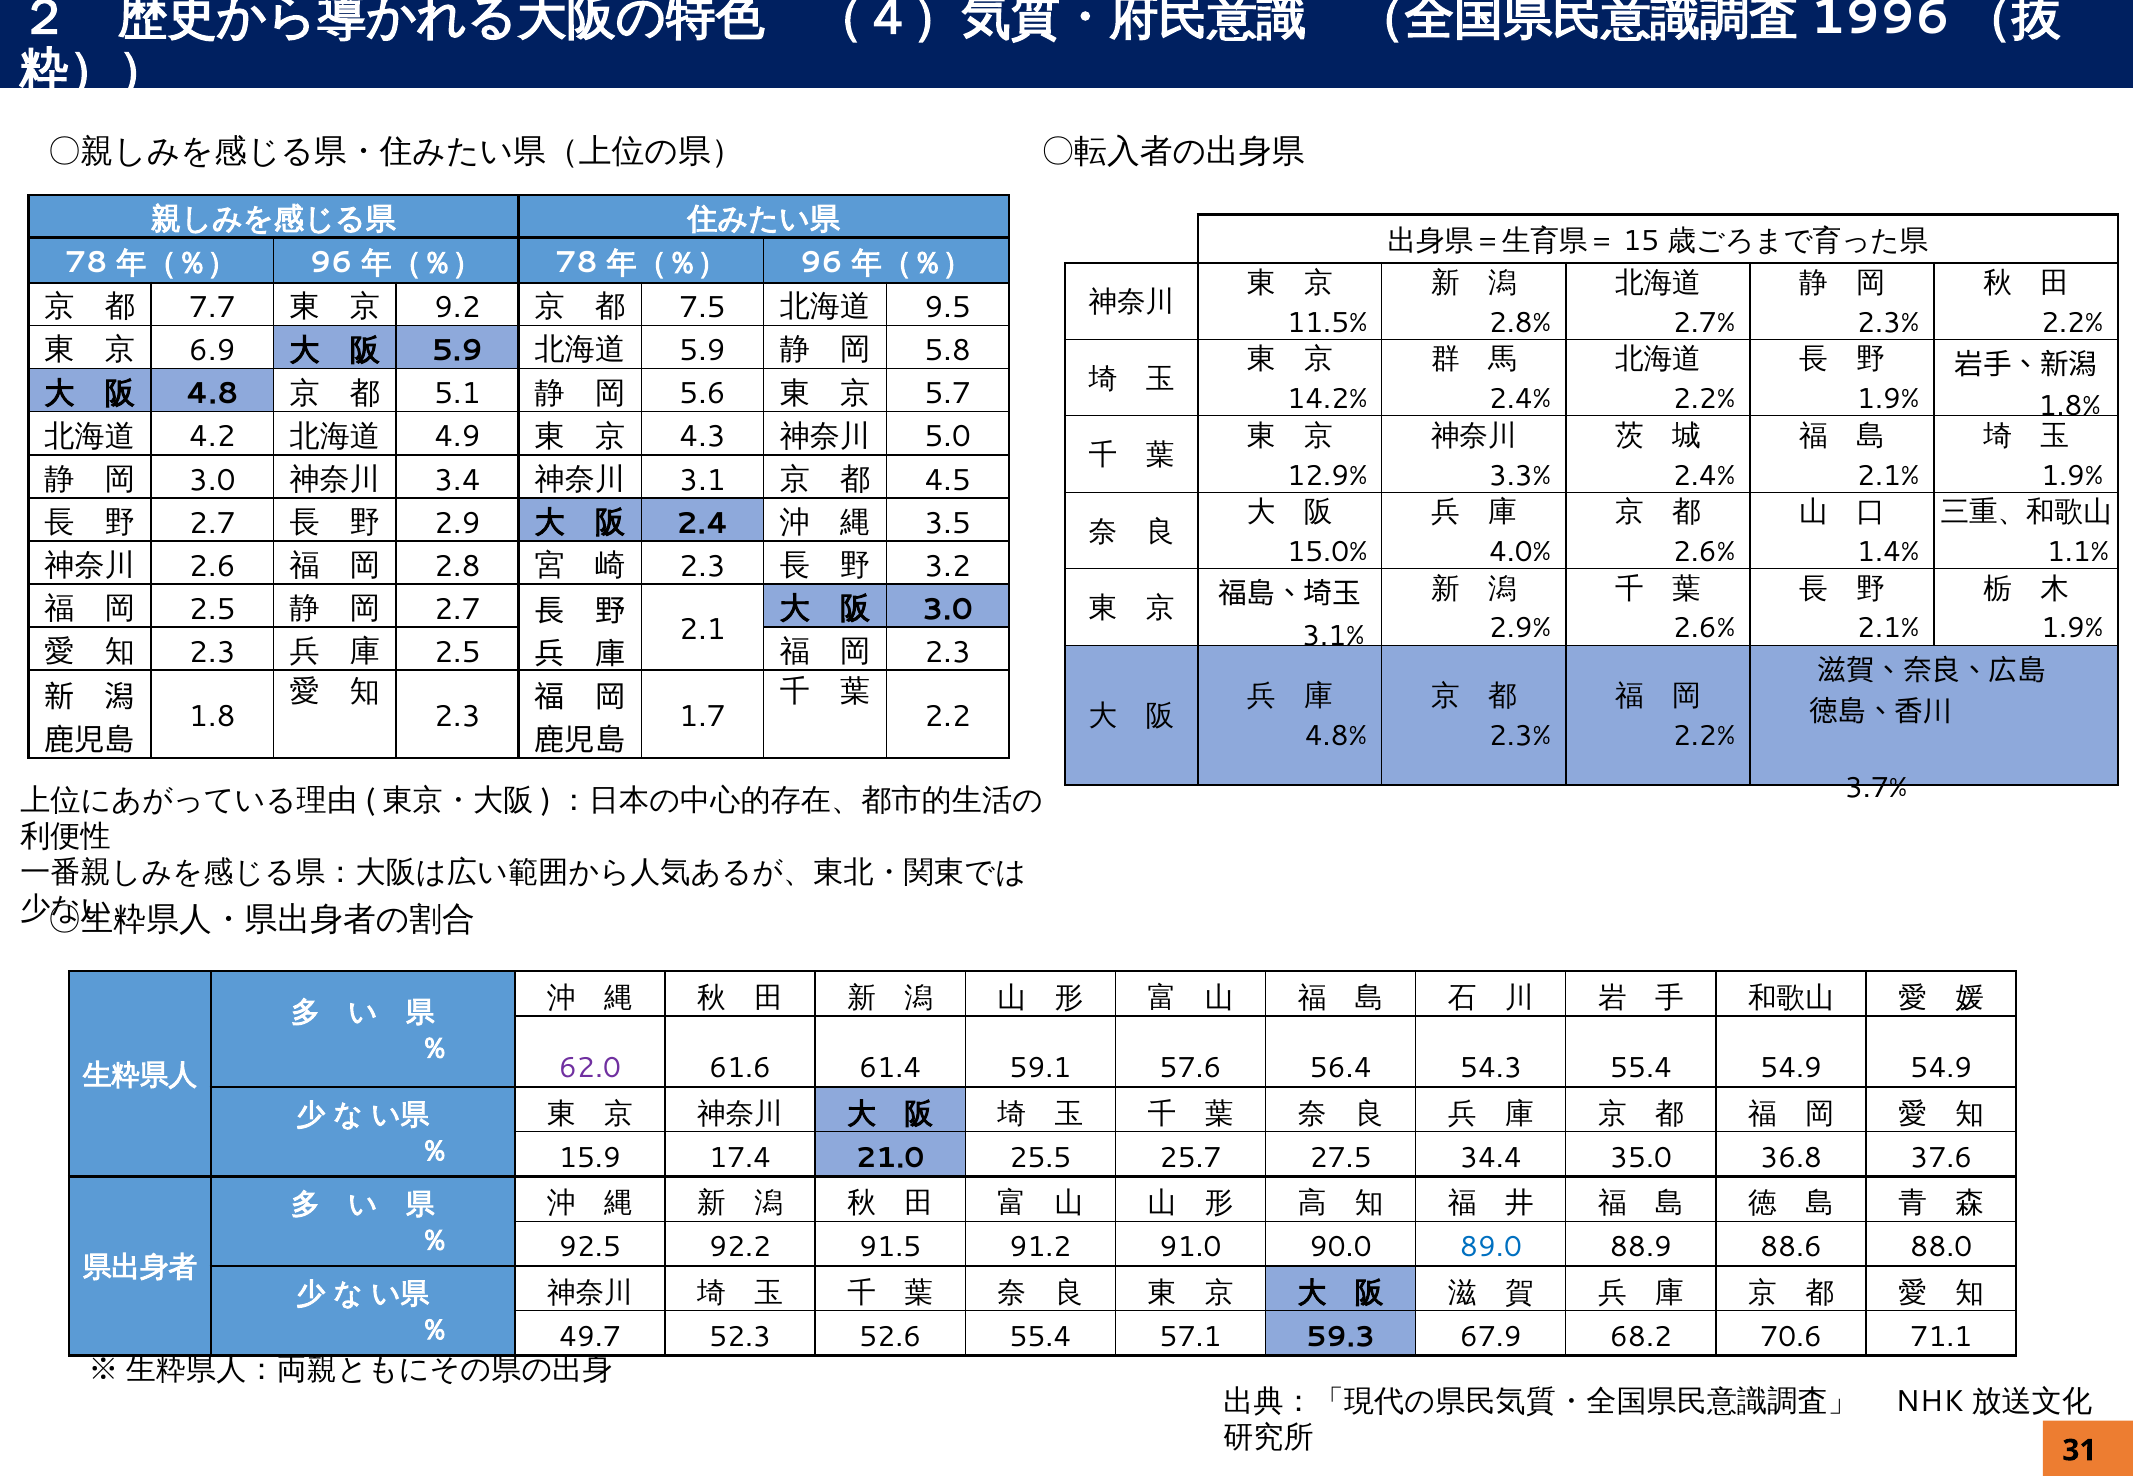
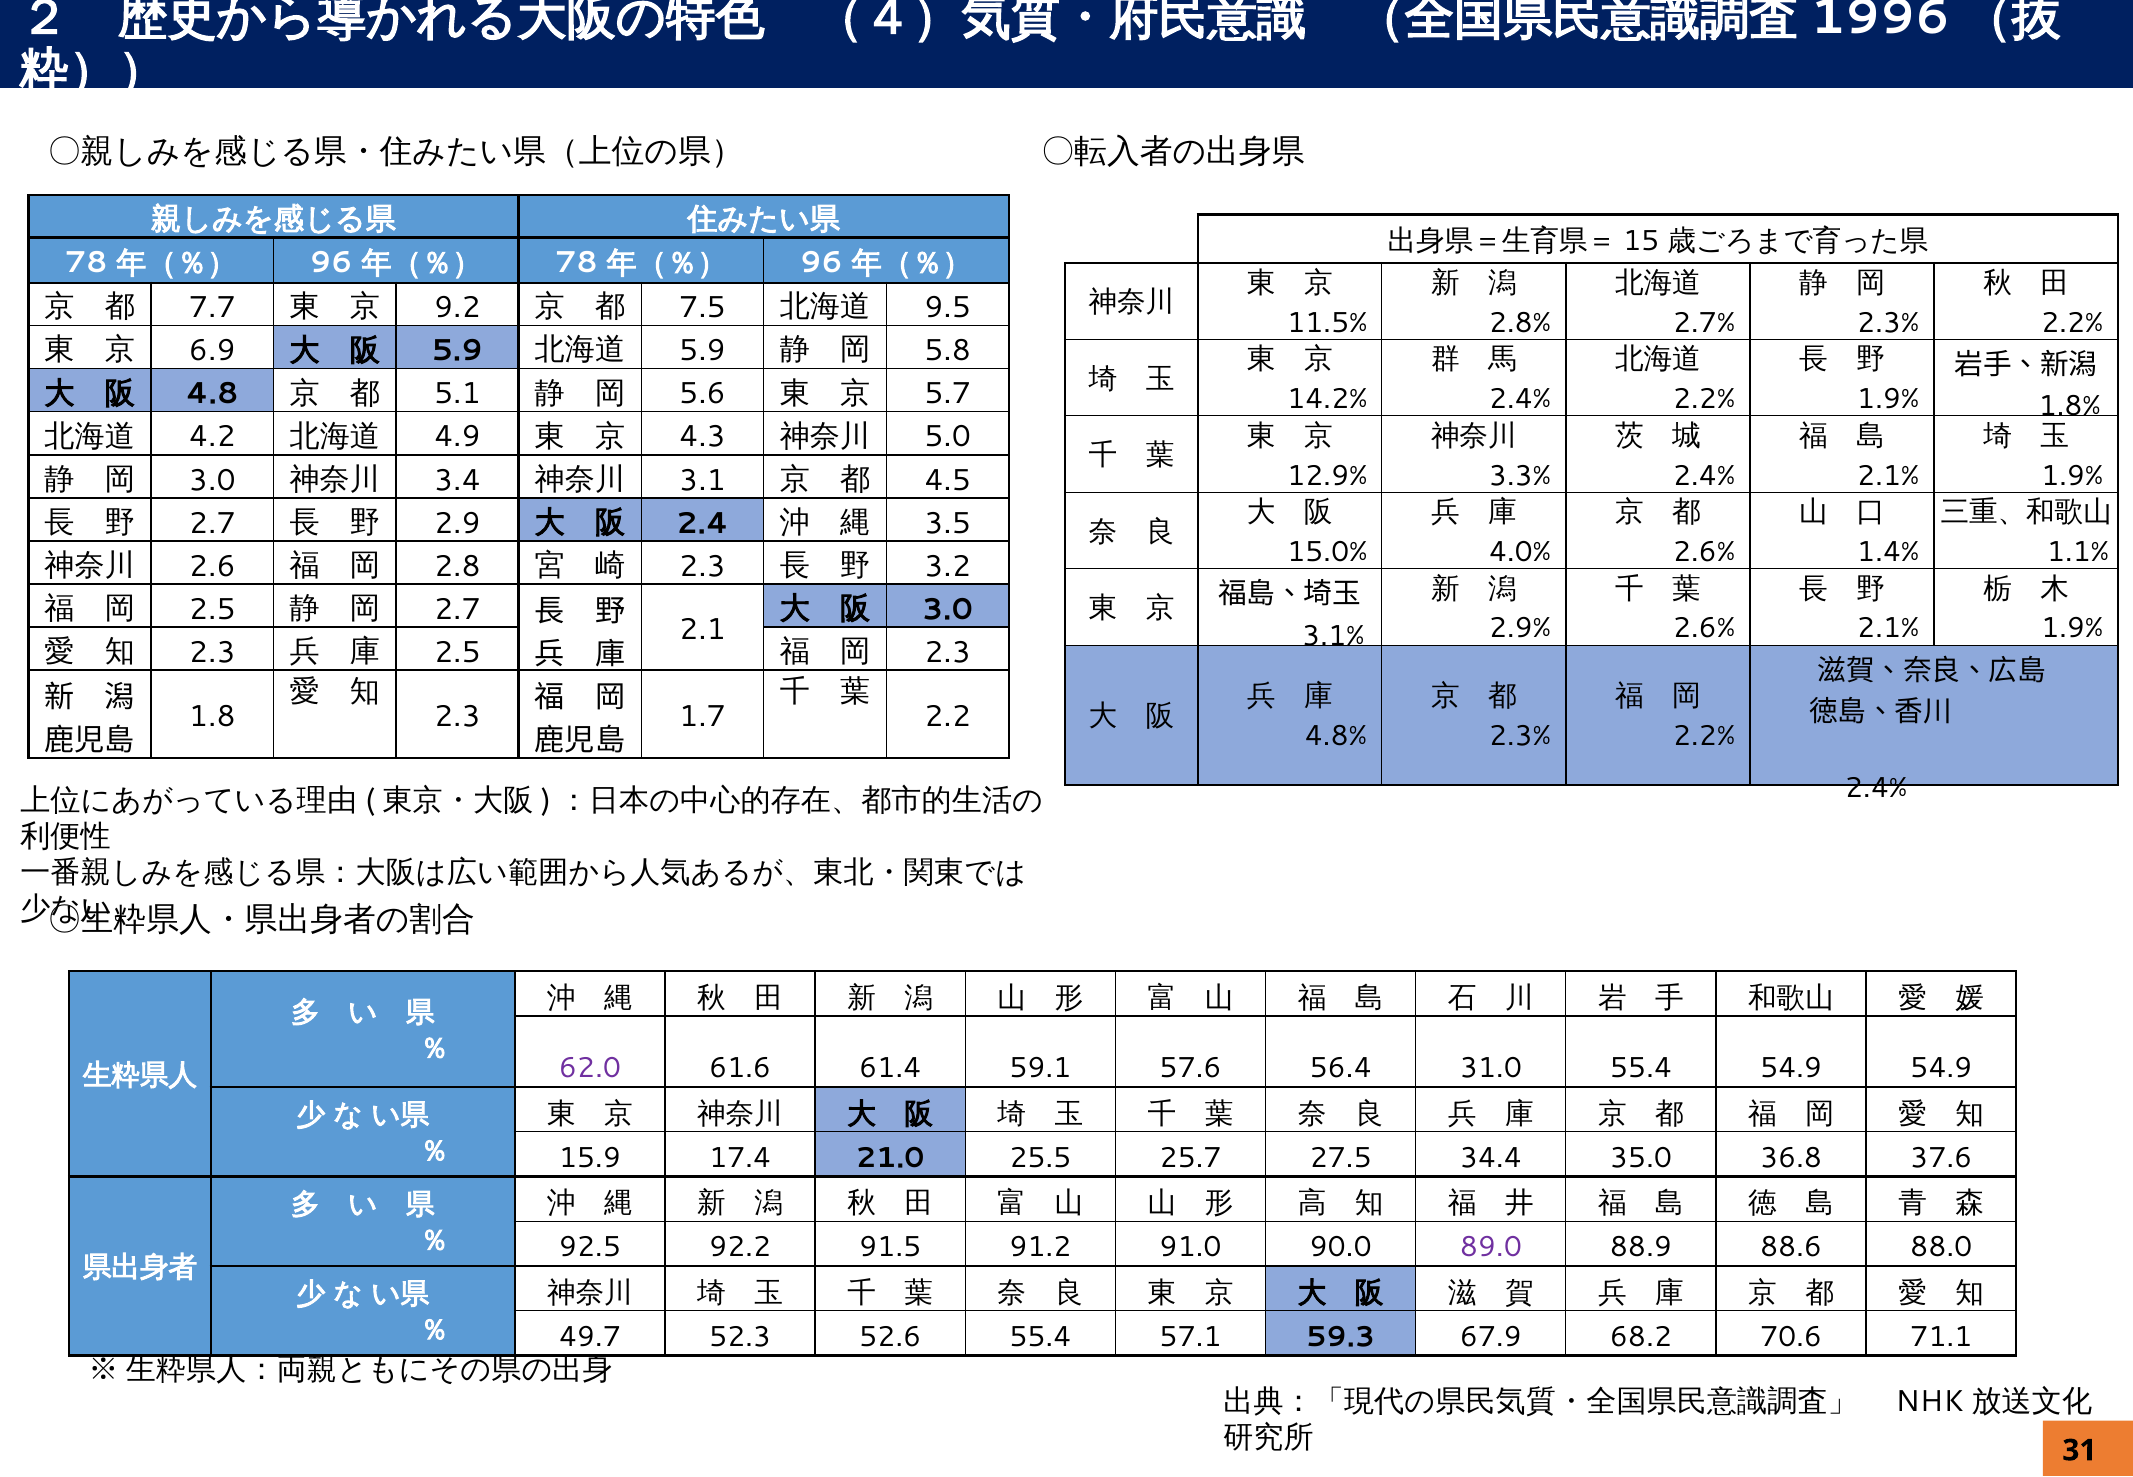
3.7% at (1876, 788): 3.7% -> 2.4%
54.3: 54.3 -> 31.0
89.0 colour: blue -> purple
